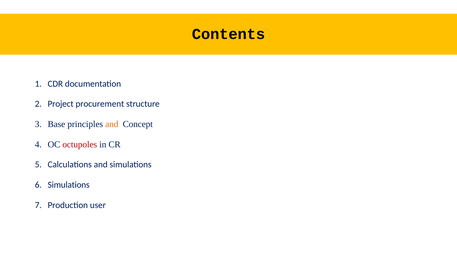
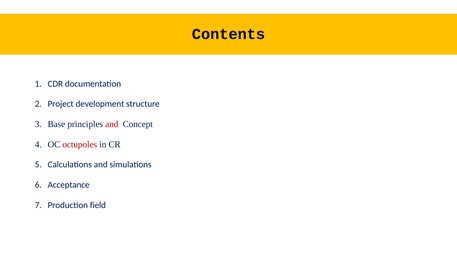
procurement: procurement -> development
and at (112, 124) colour: orange -> red
Simulations at (69, 185): Simulations -> Acceptance
user: user -> field
